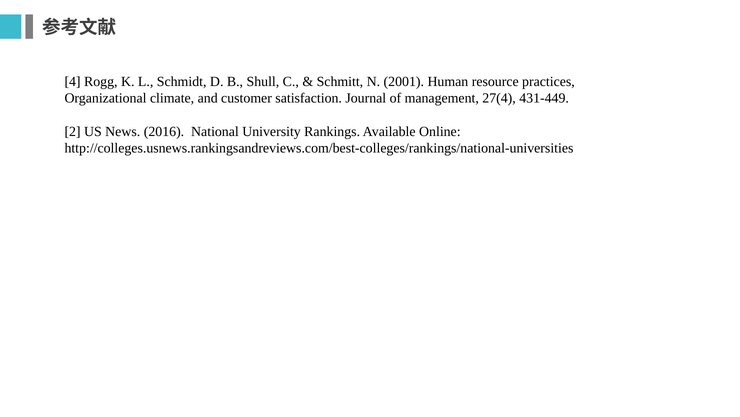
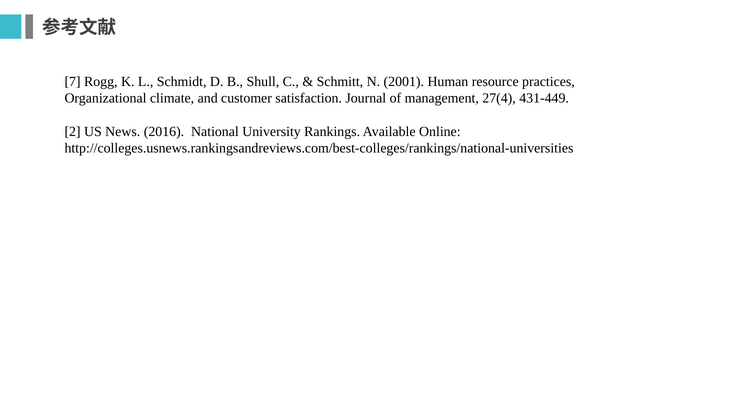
4: 4 -> 7
